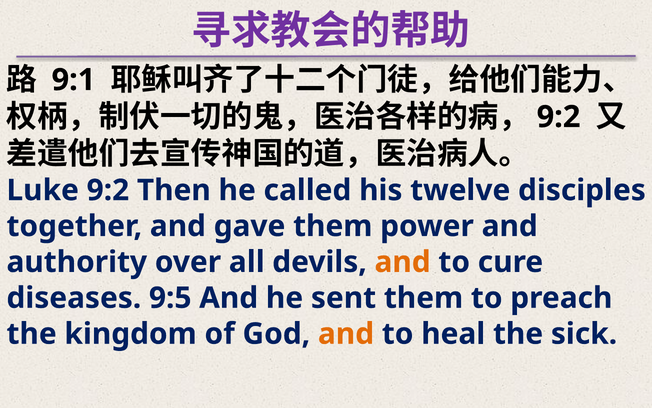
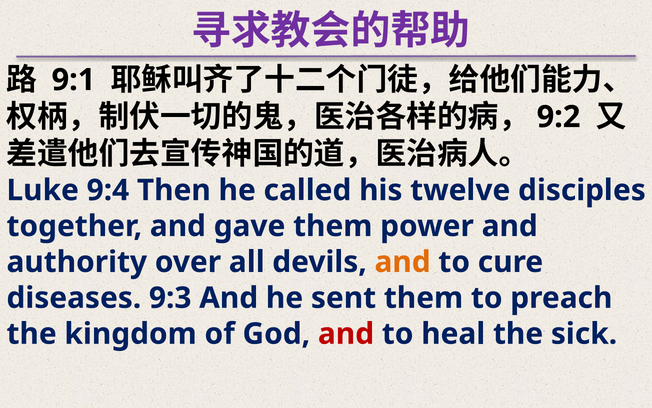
Luke 9:2: 9:2 -> 9:4
9:5: 9:5 -> 9:3
and at (346, 333) colour: orange -> red
